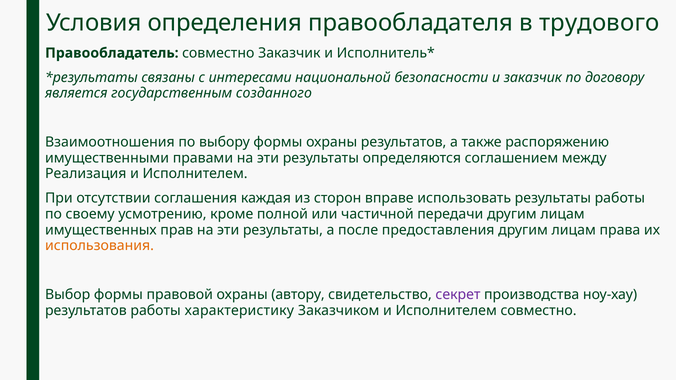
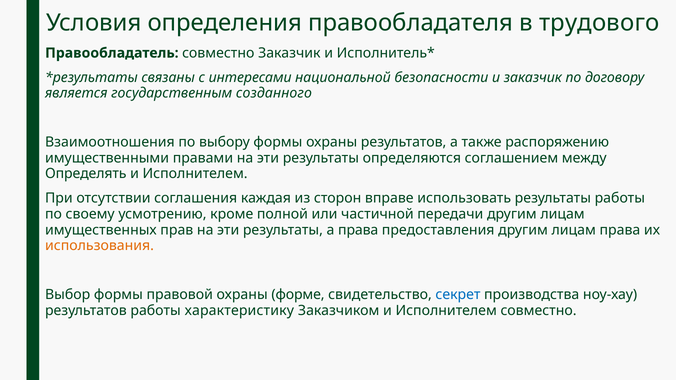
Реализация: Реализация -> Определять
а после: после -> права
автору: автору -> форме
секрет colour: purple -> blue
